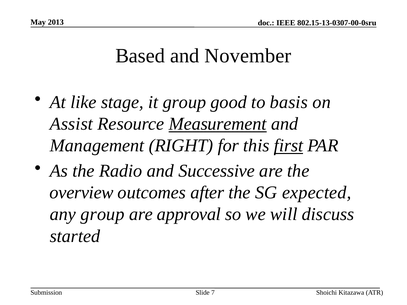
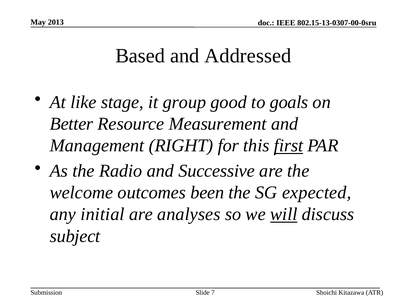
November: November -> Addressed
basis: basis -> goals
Assist: Assist -> Better
Measurement underline: present -> none
overview: overview -> welcome
after: after -> been
any group: group -> initial
approval: approval -> analyses
will underline: none -> present
started: started -> subject
